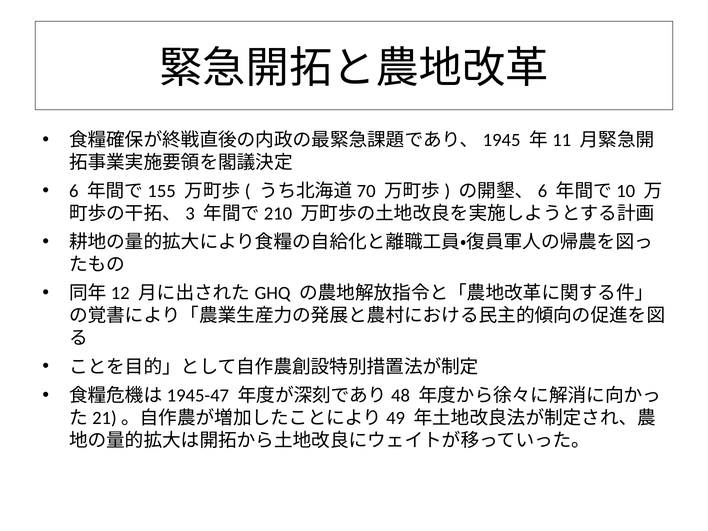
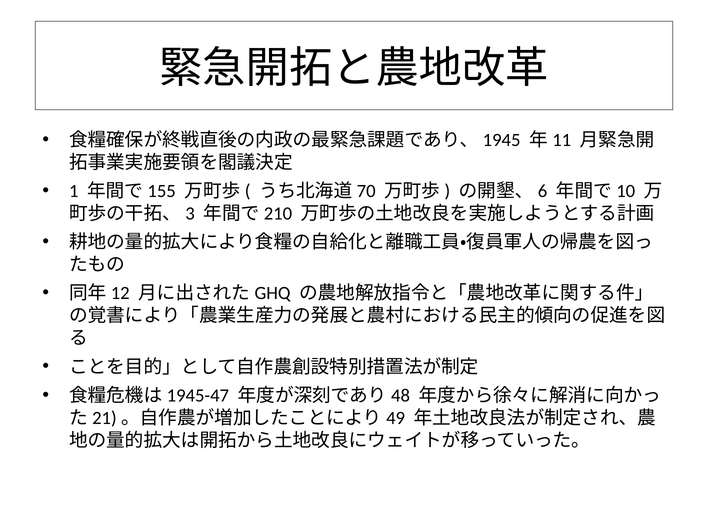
6: 6 -> 1
